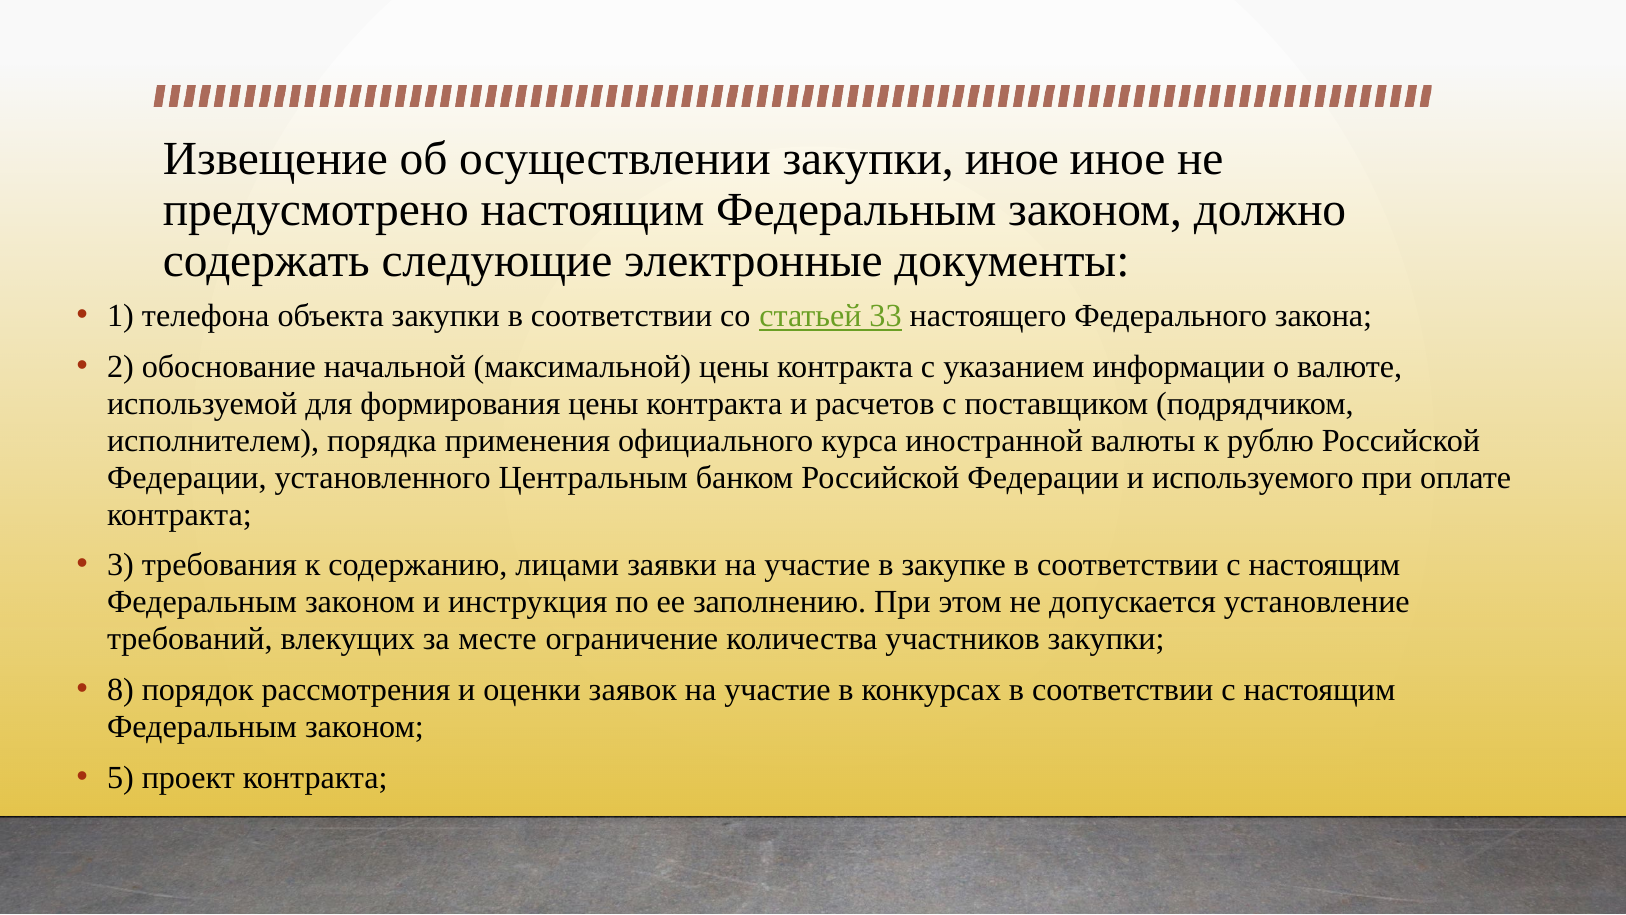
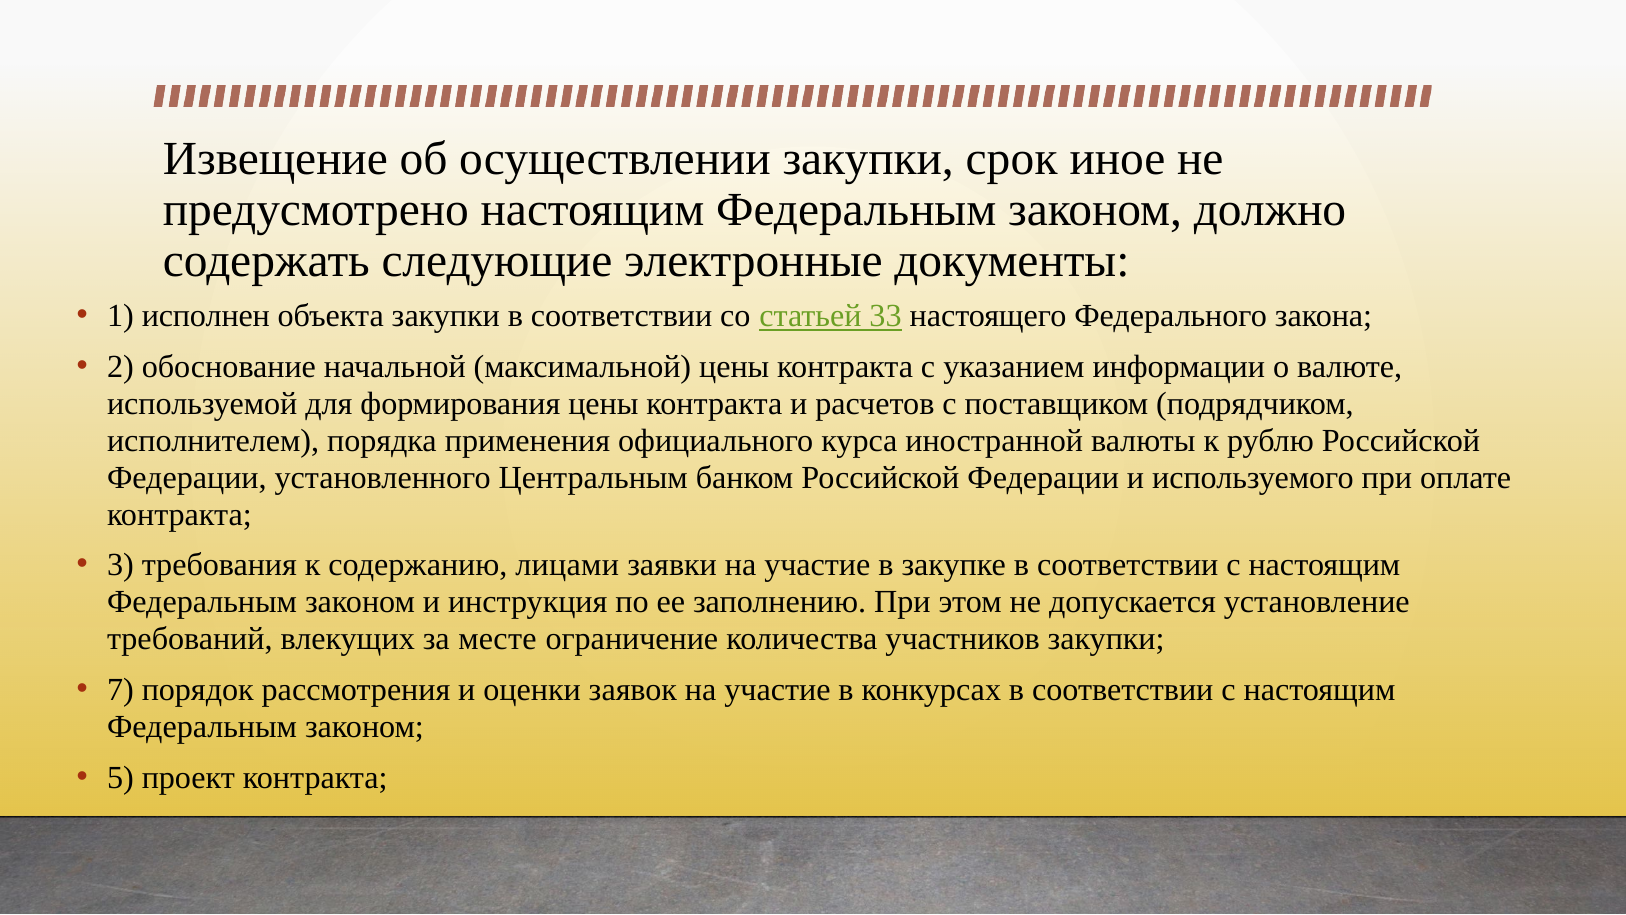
закупки иное: иное -> срок
телефона: телефона -> исполнен
8: 8 -> 7
